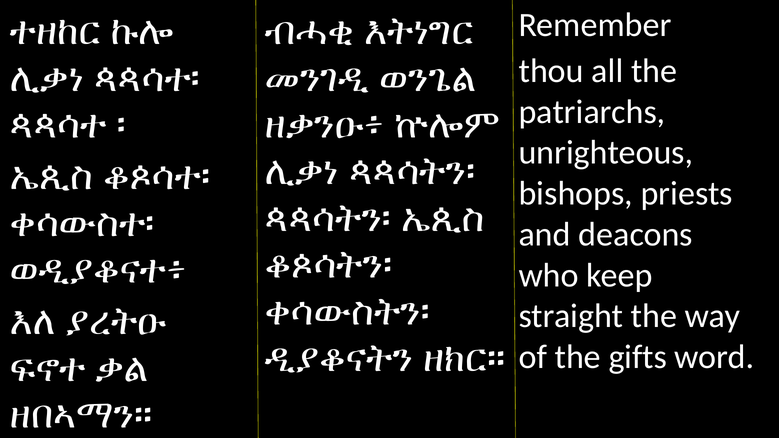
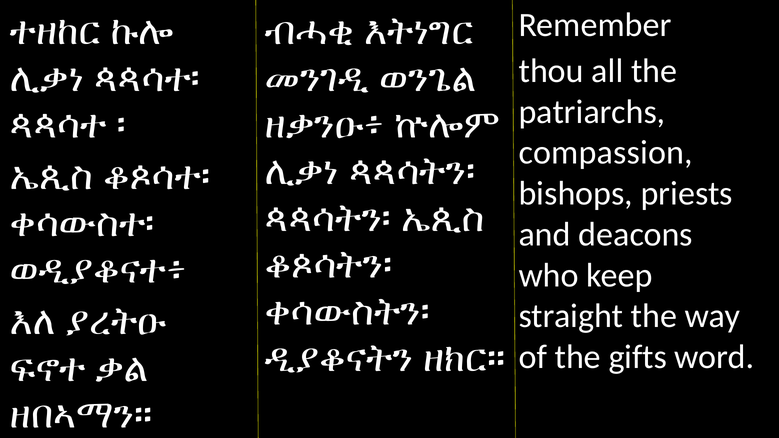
unrighteous: unrighteous -> compassion
